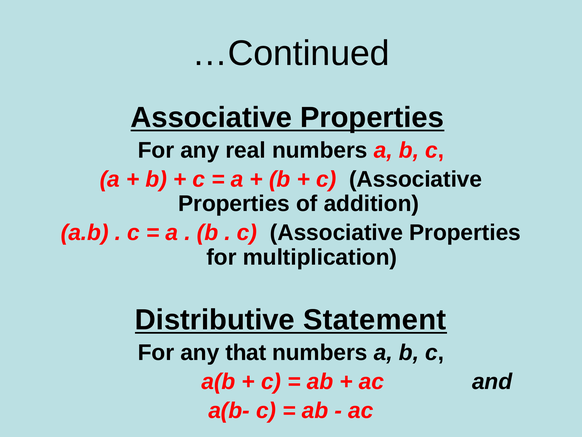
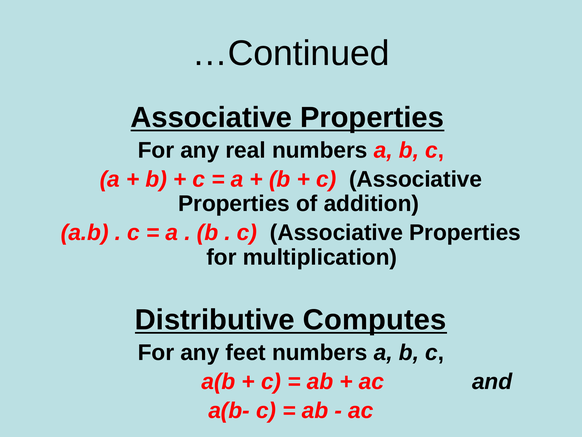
Statement: Statement -> Computes
that: that -> feet
